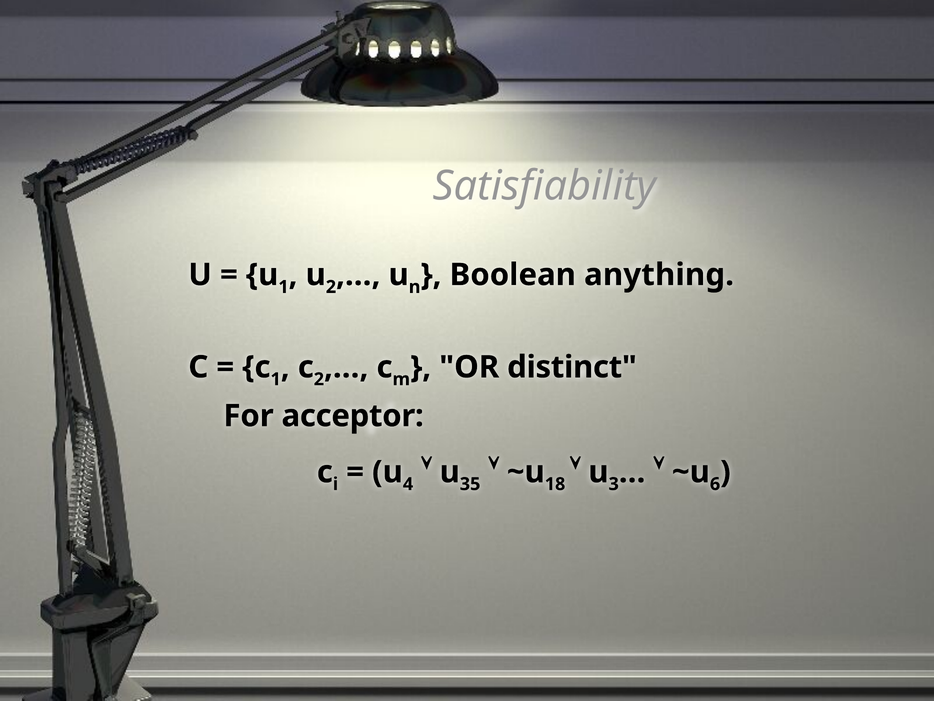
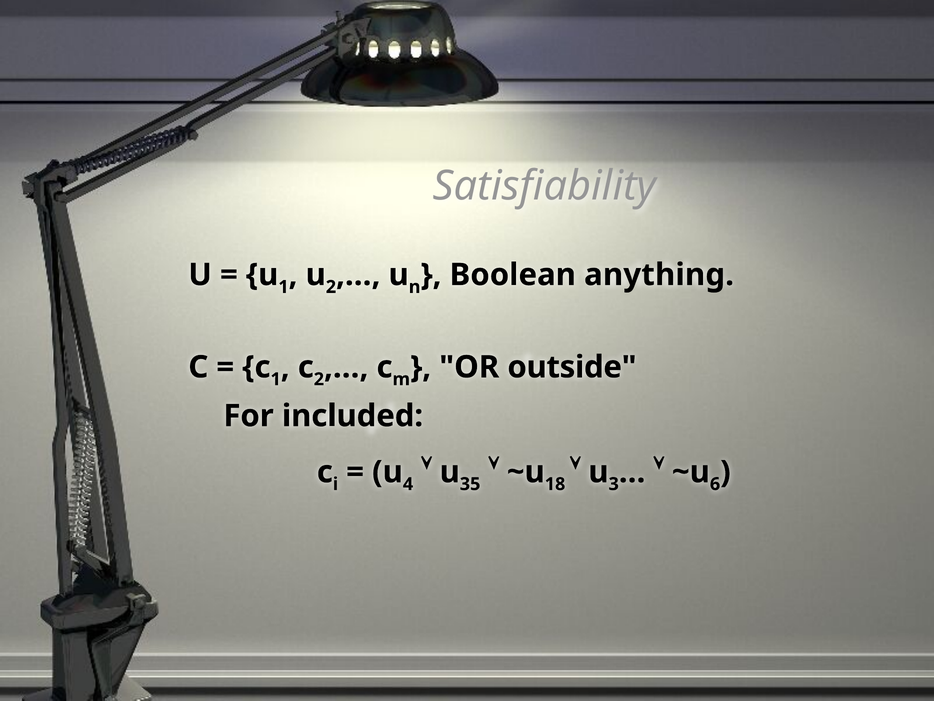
distinct: distinct -> outside
acceptor: acceptor -> included
